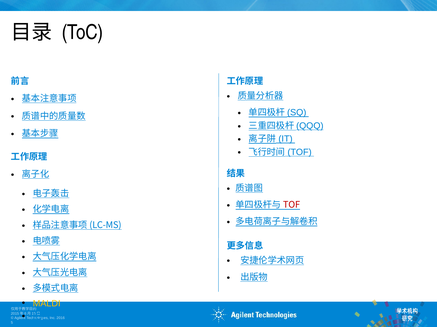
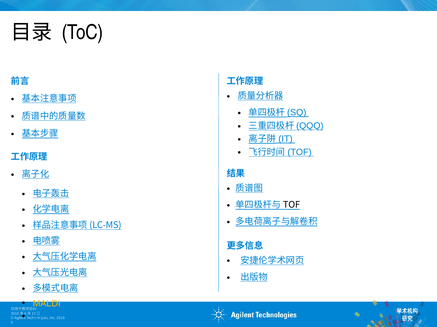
TOF at (292, 205) colour: red -> black
